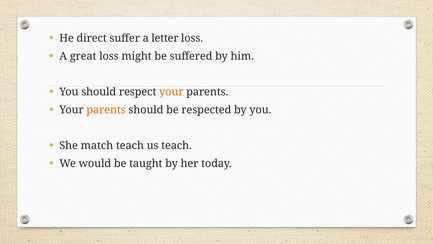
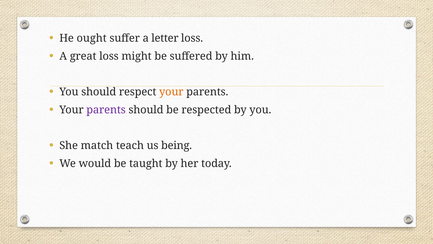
direct: direct -> ought
parents at (106, 110) colour: orange -> purple
us teach: teach -> being
